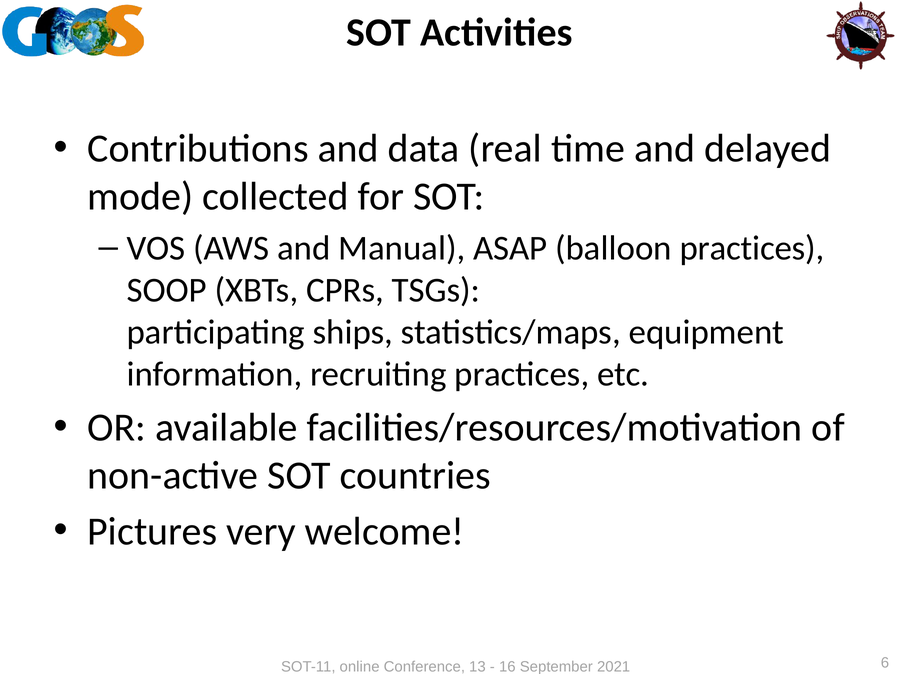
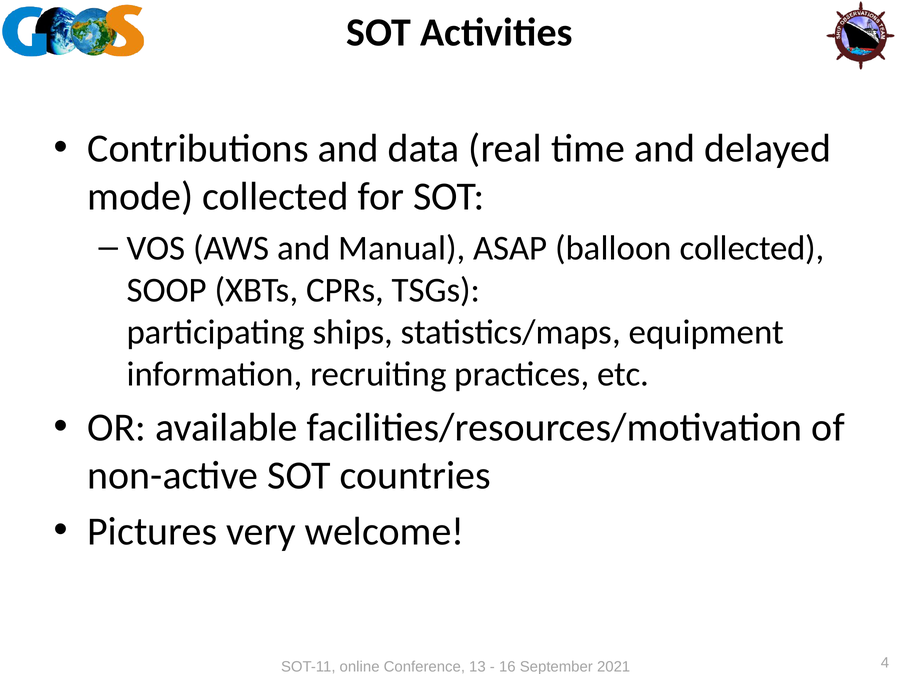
balloon practices: practices -> collected
6: 6 -> 4
